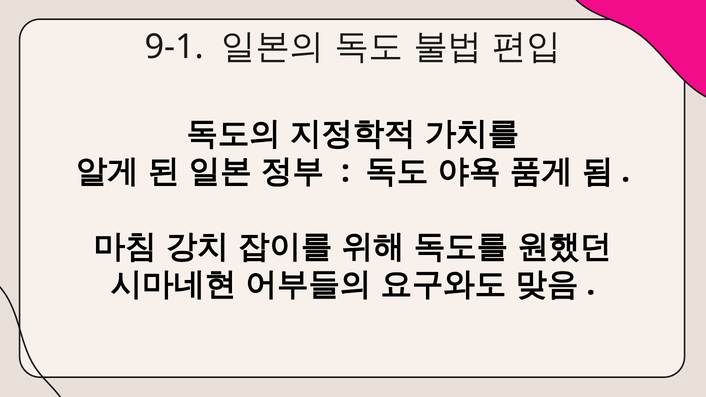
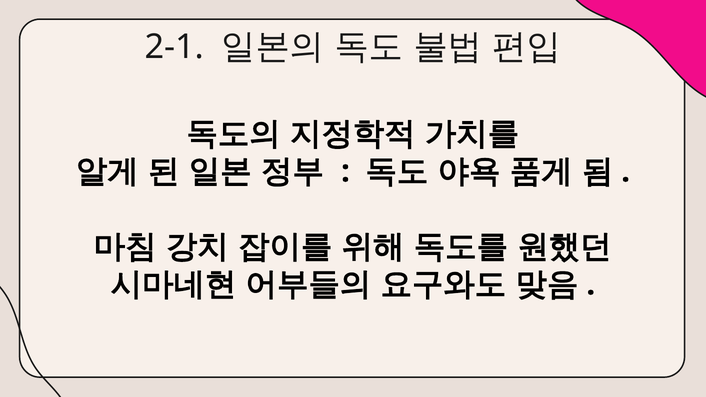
9-1: 9-1 -> 2-1
